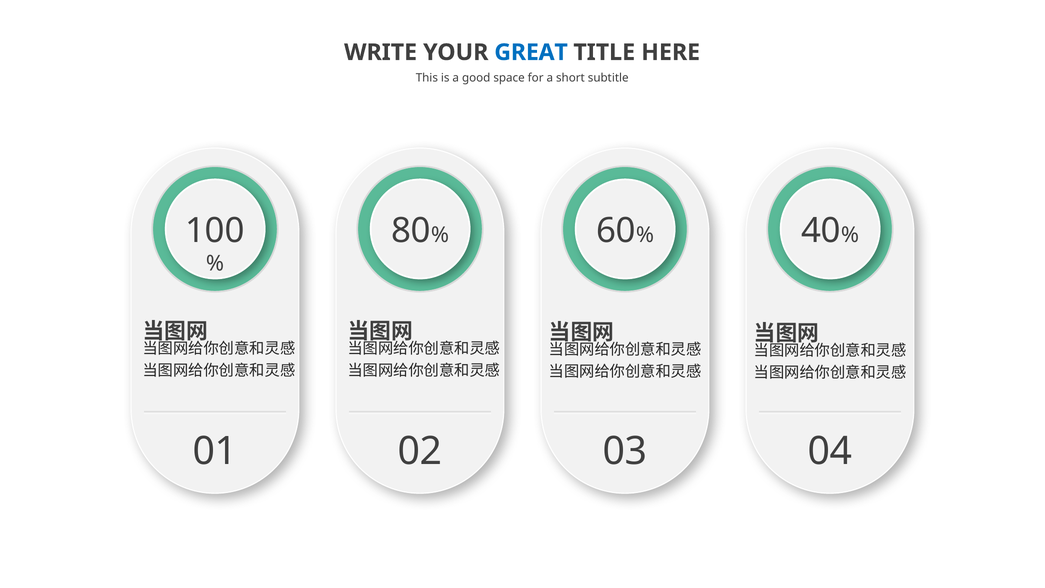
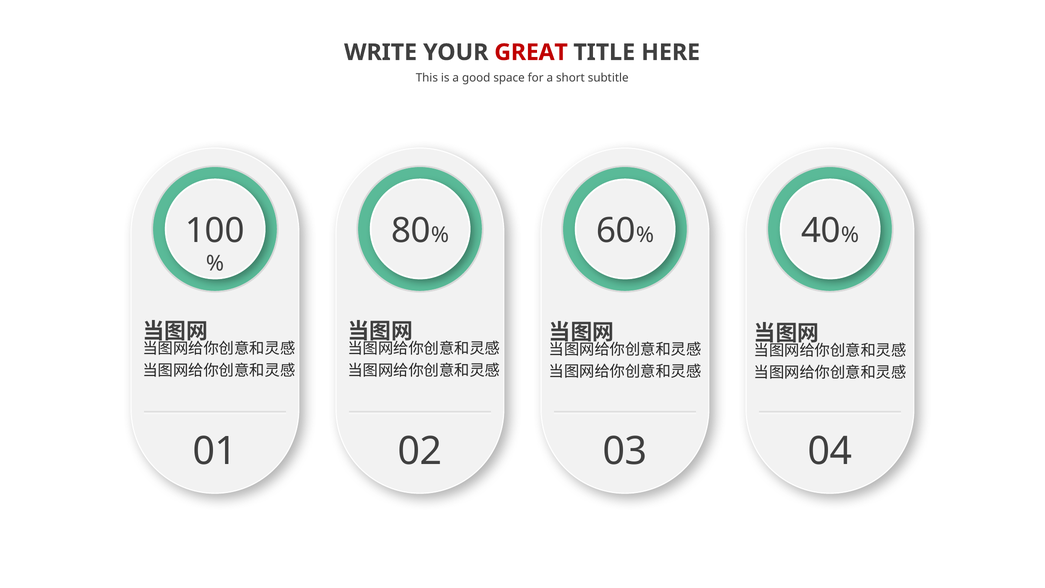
GREAT colour: blue -> red
